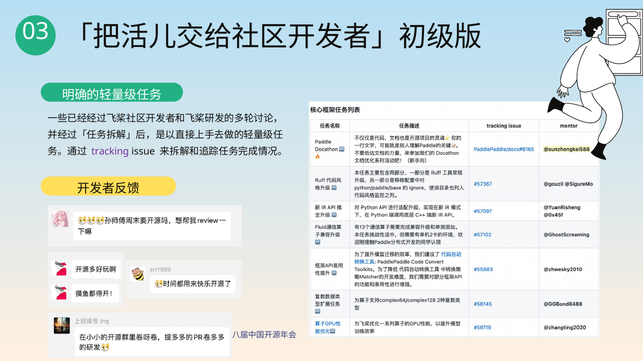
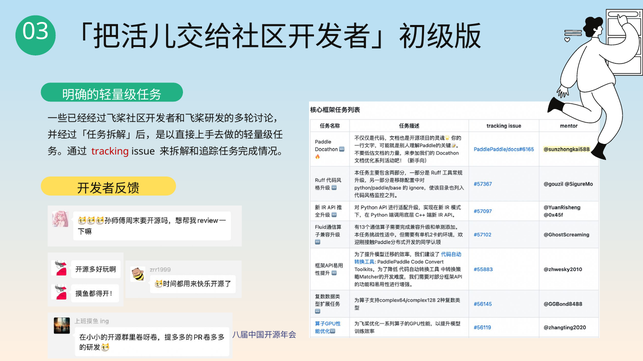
tracking colour: purple -> red
